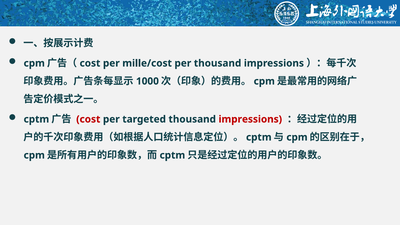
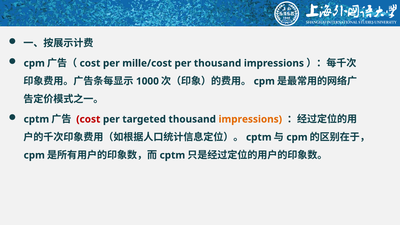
impressions at (250, 119) colour: red -> orange
